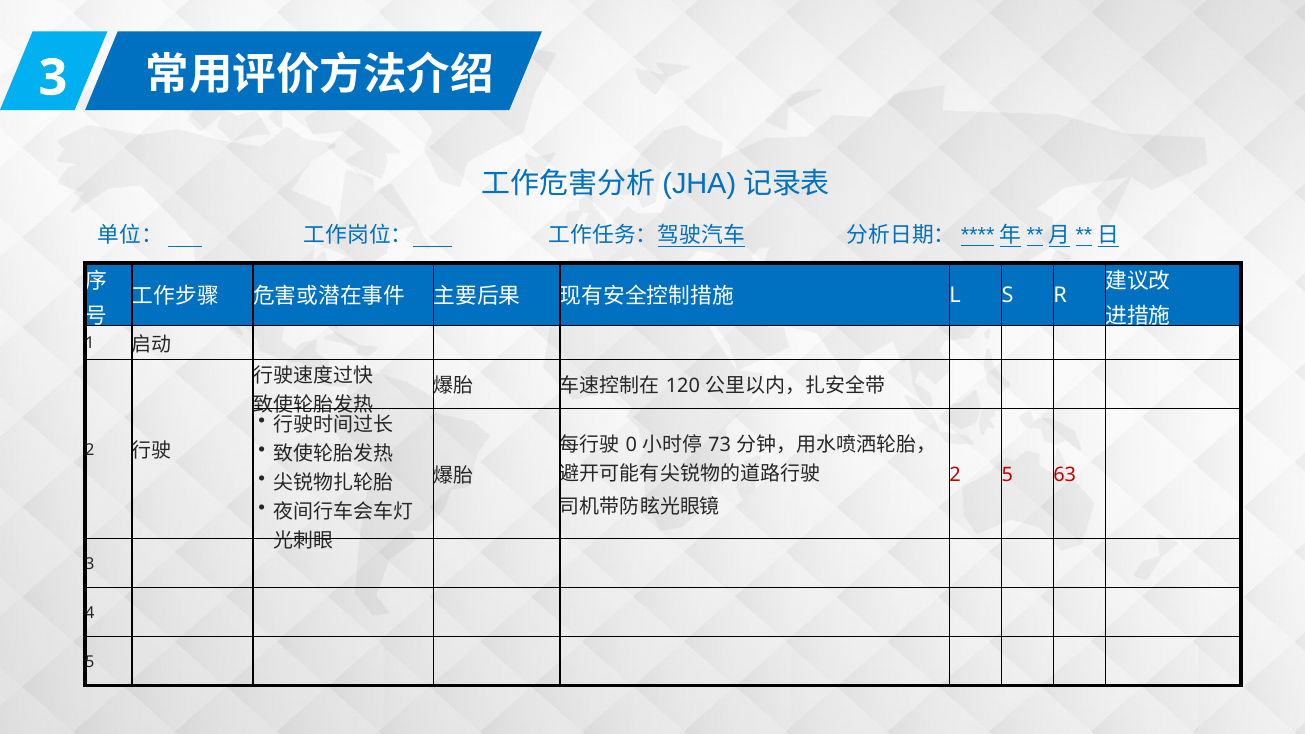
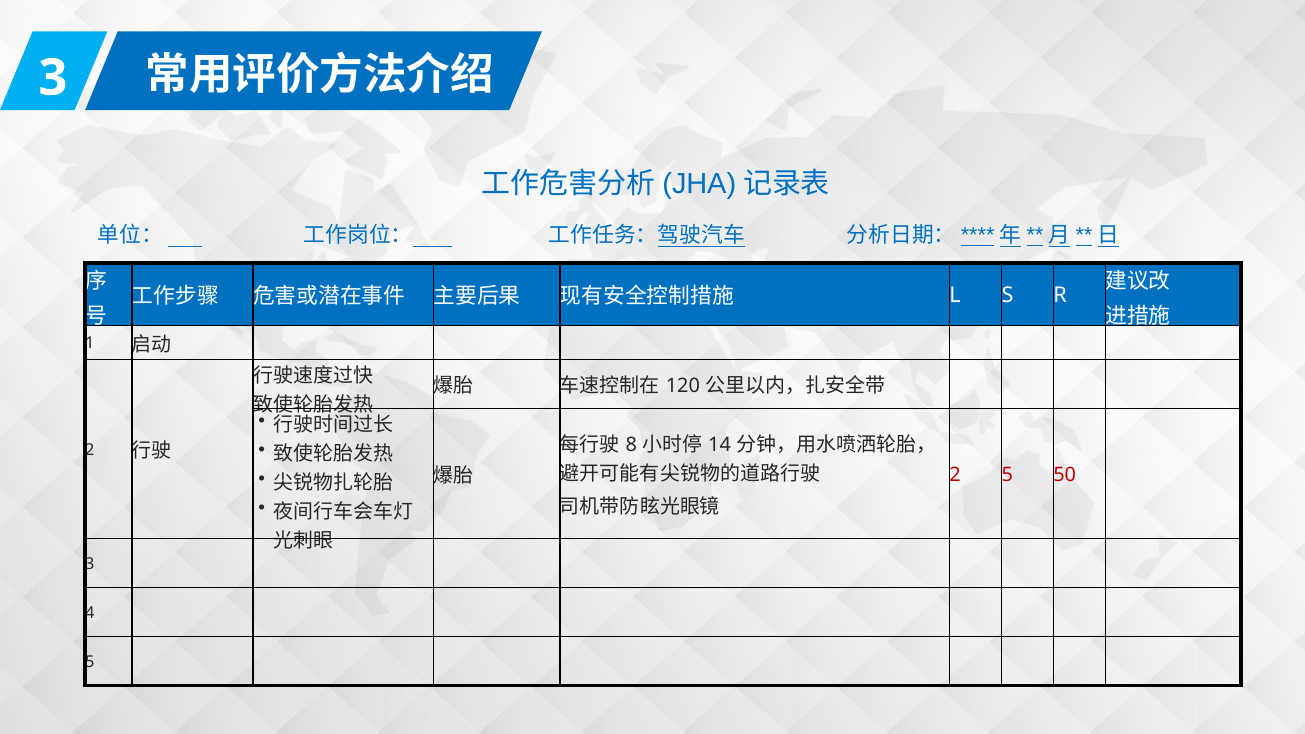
0: 0 -> 8
73: 73 -> 14
63: 63 -> 50
